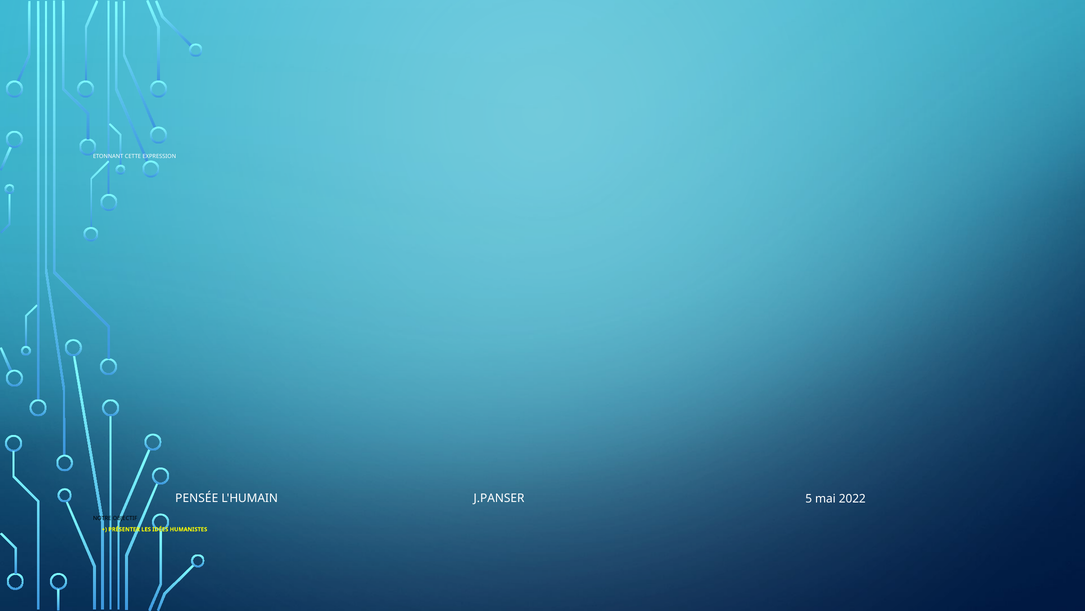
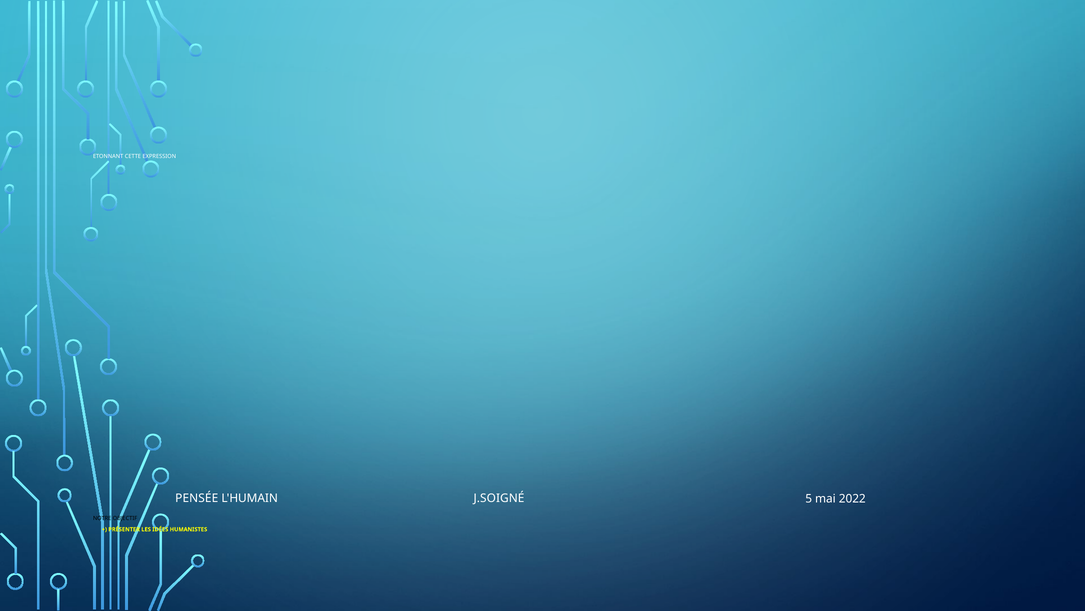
J.PANSER: J.PANSER -> J.SOIGNÉ
